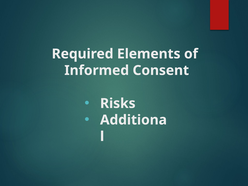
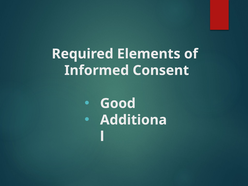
Risks: Risks -> Good
